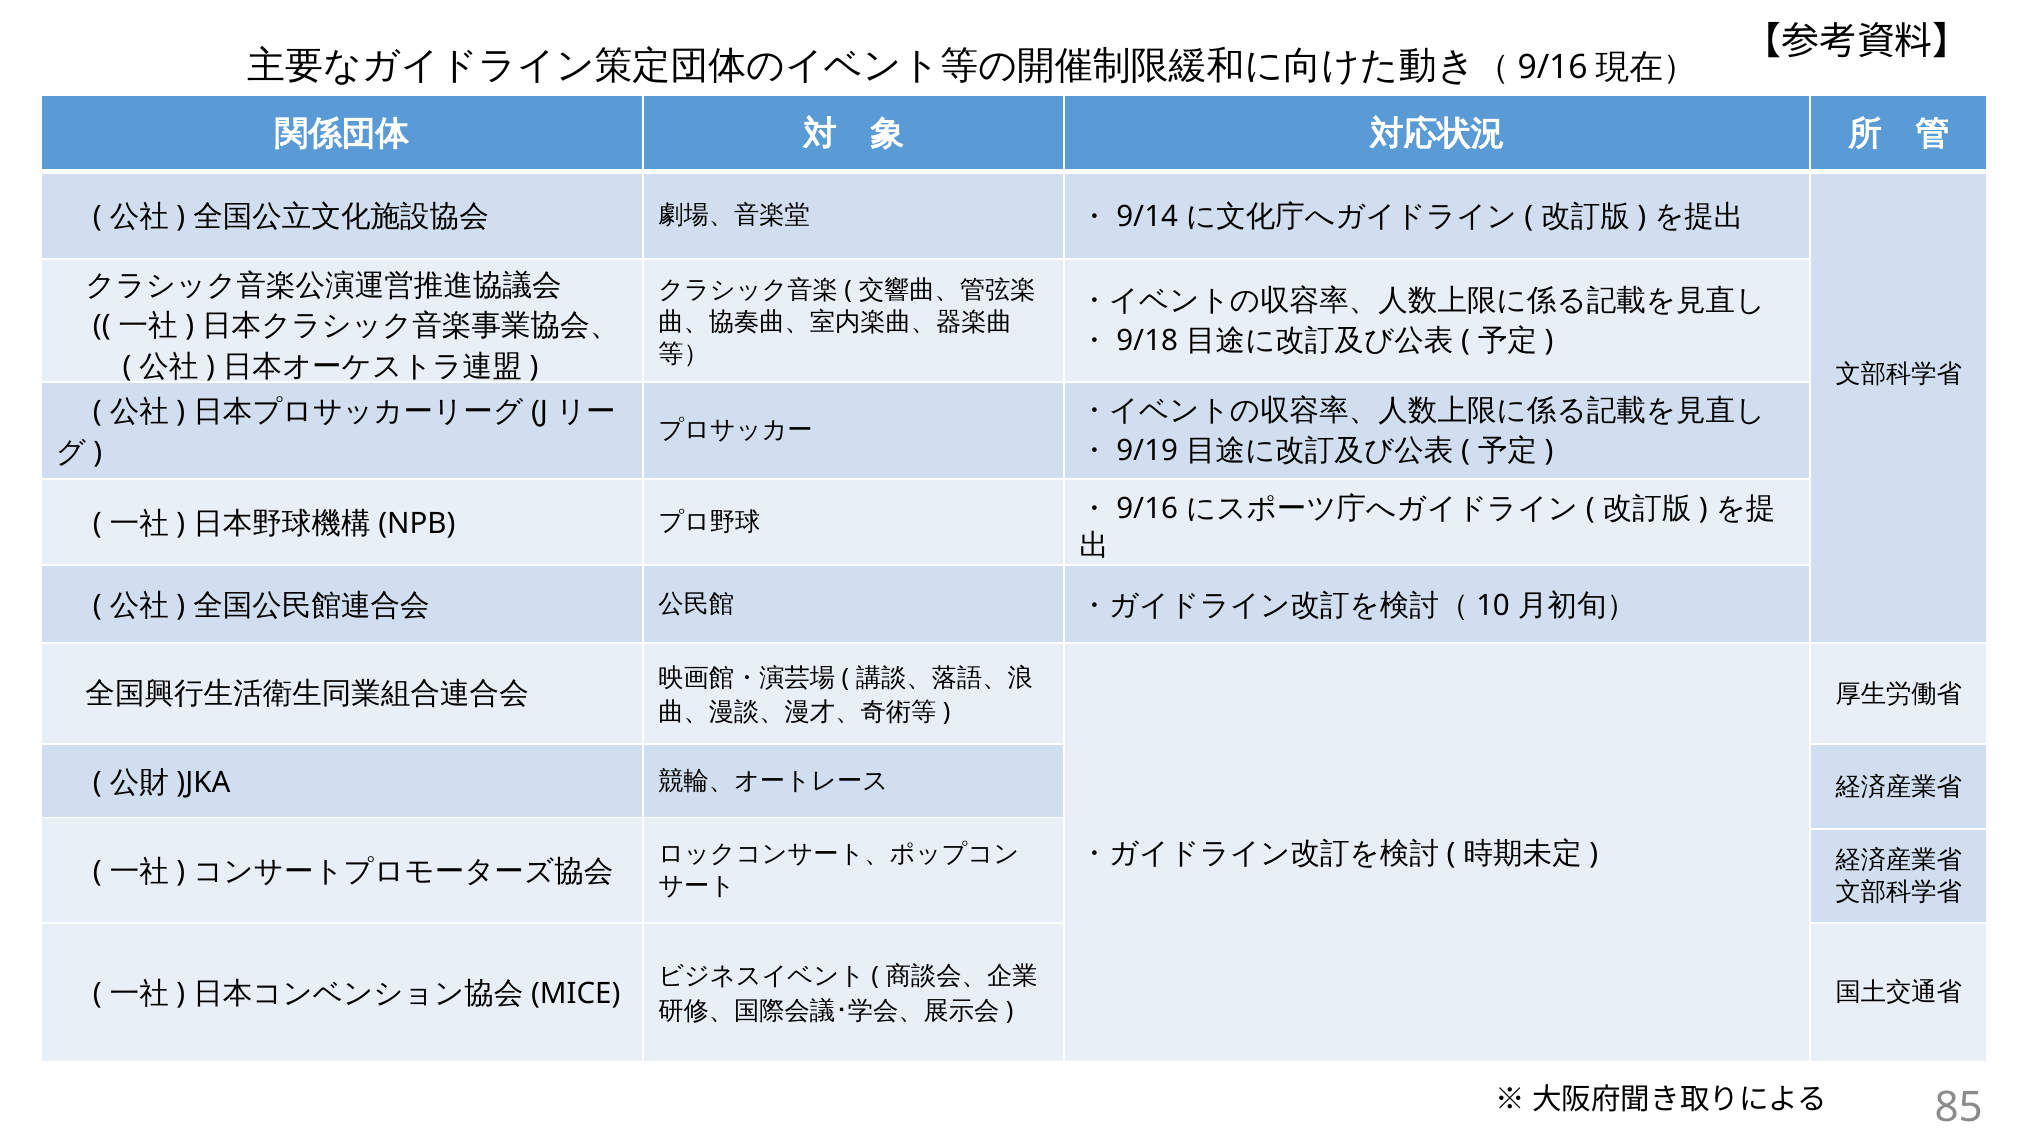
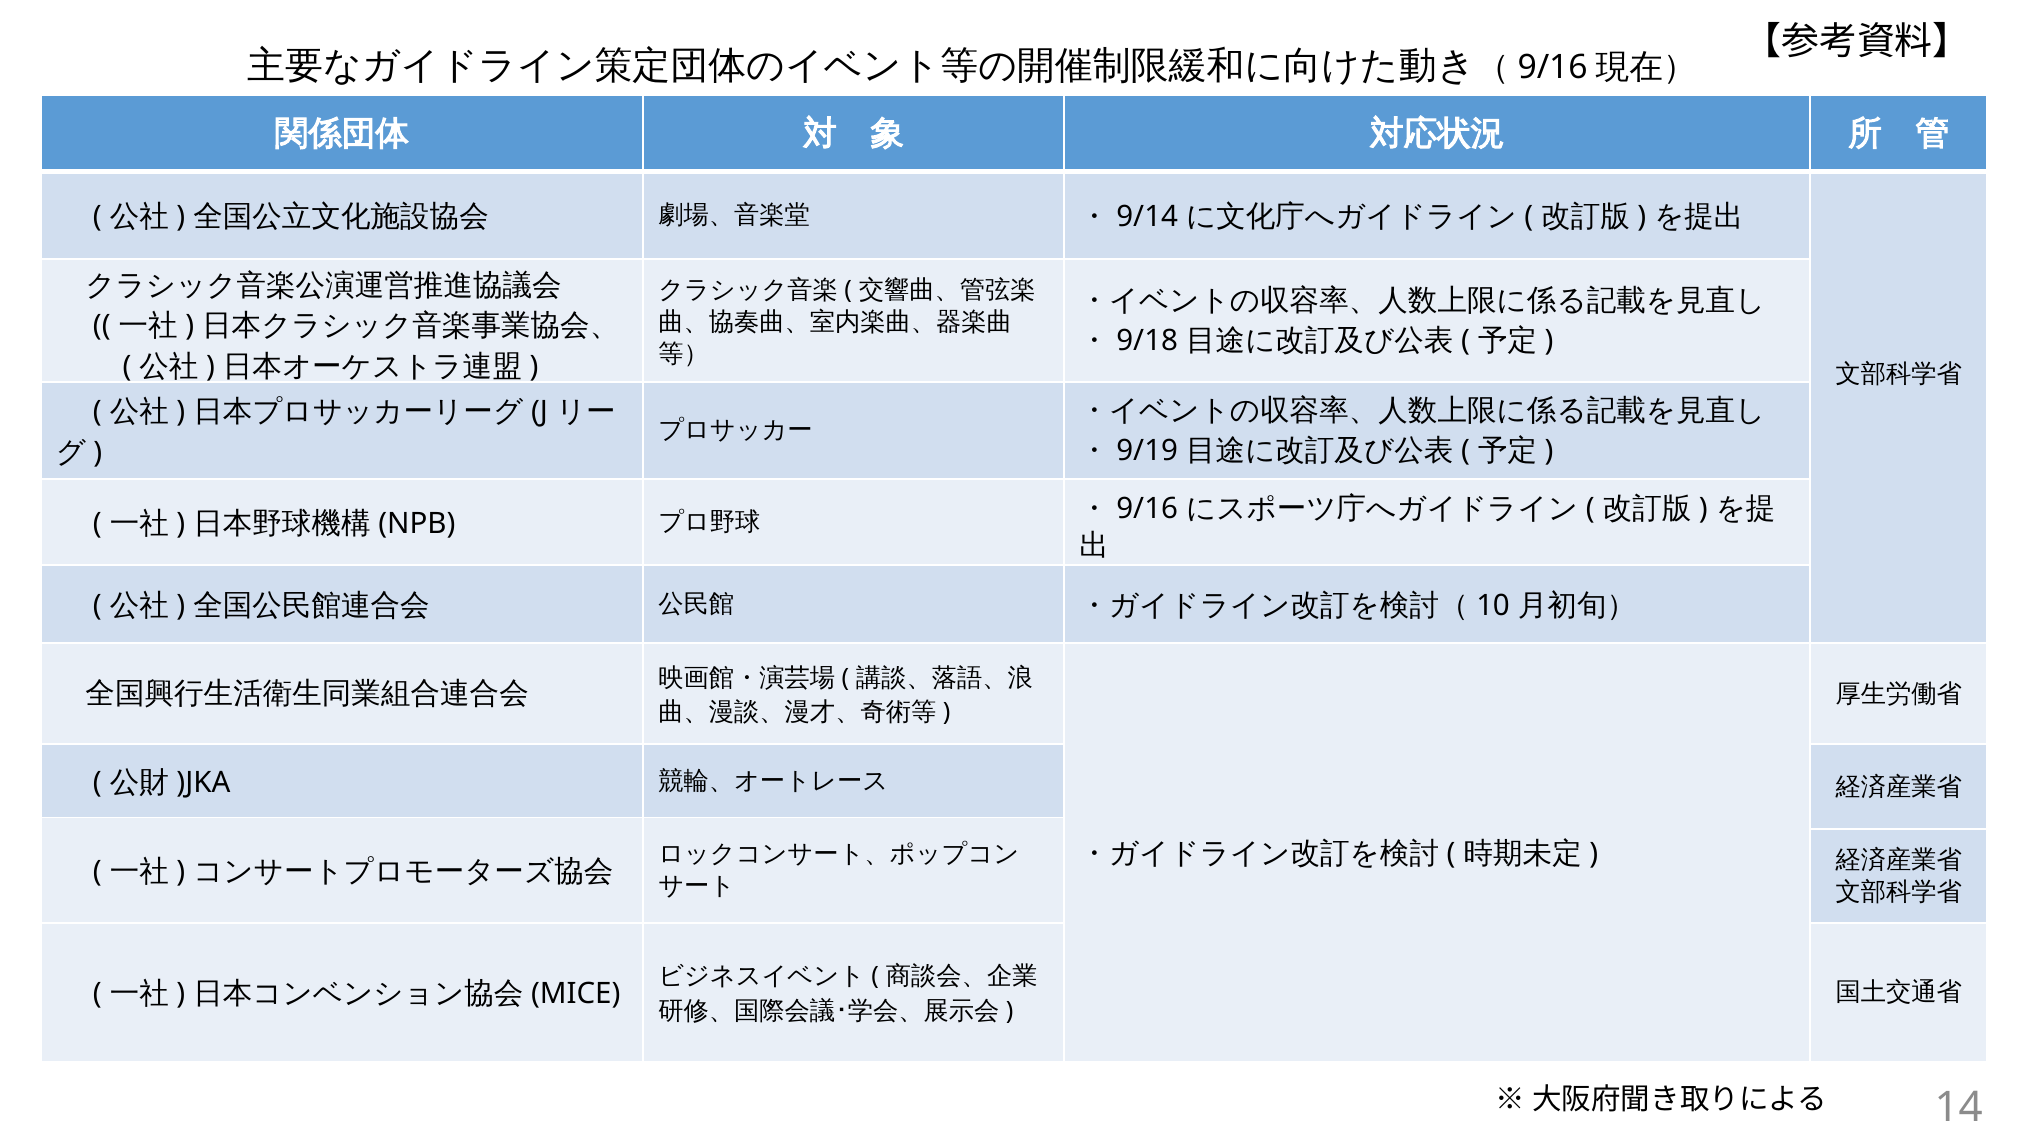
85: 85 -> 14
